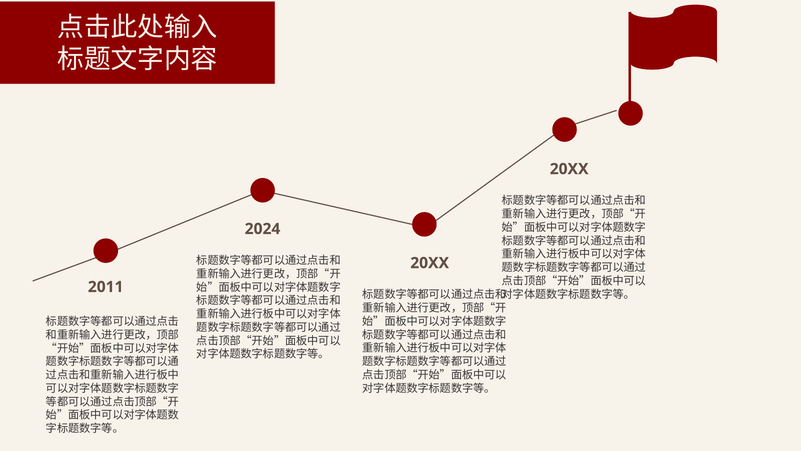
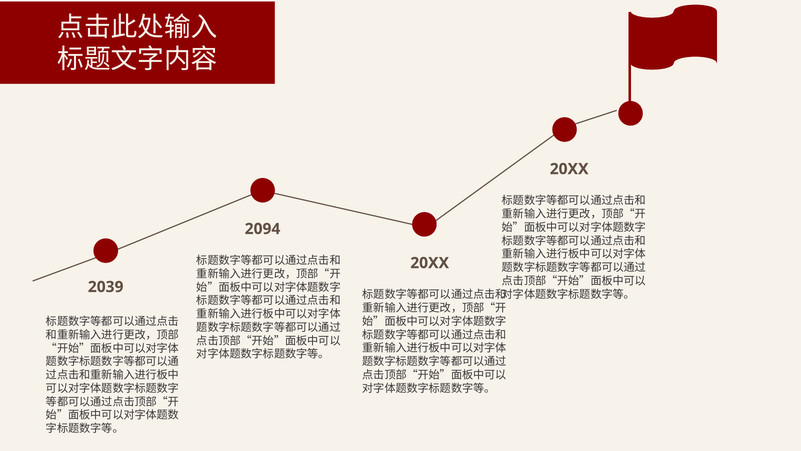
2024: 2024 -> 2094
2011: 2011 -> 2039
